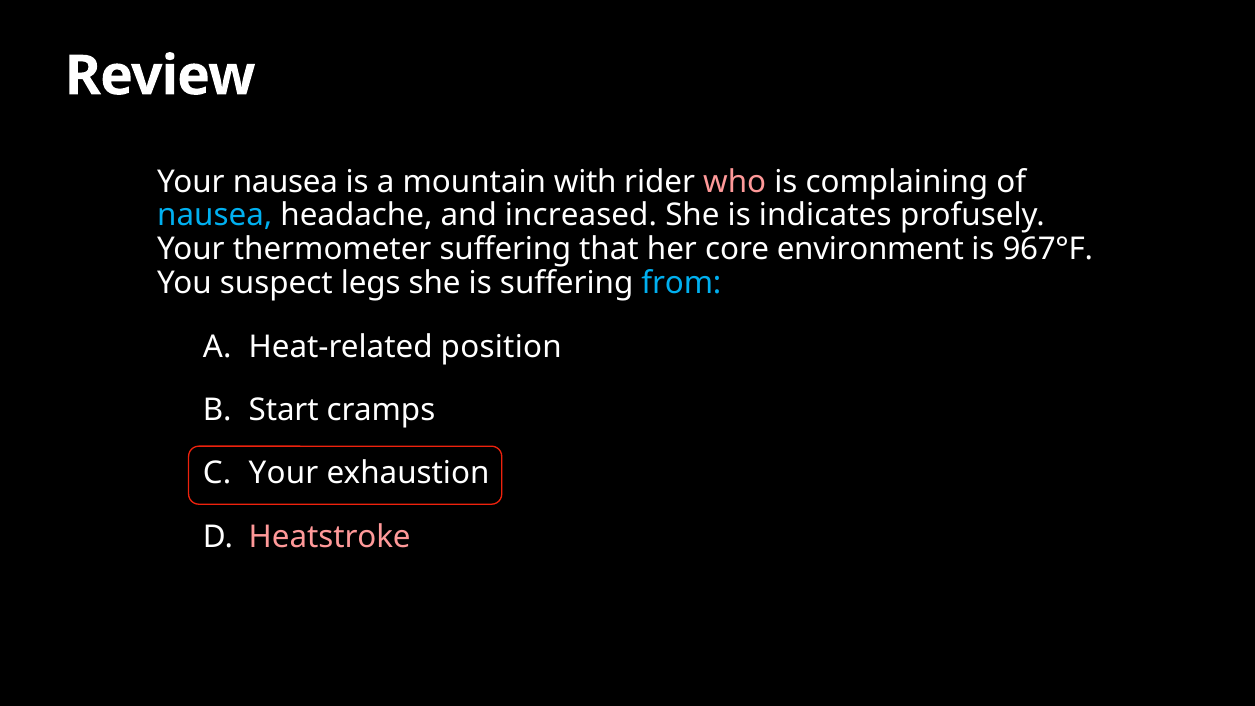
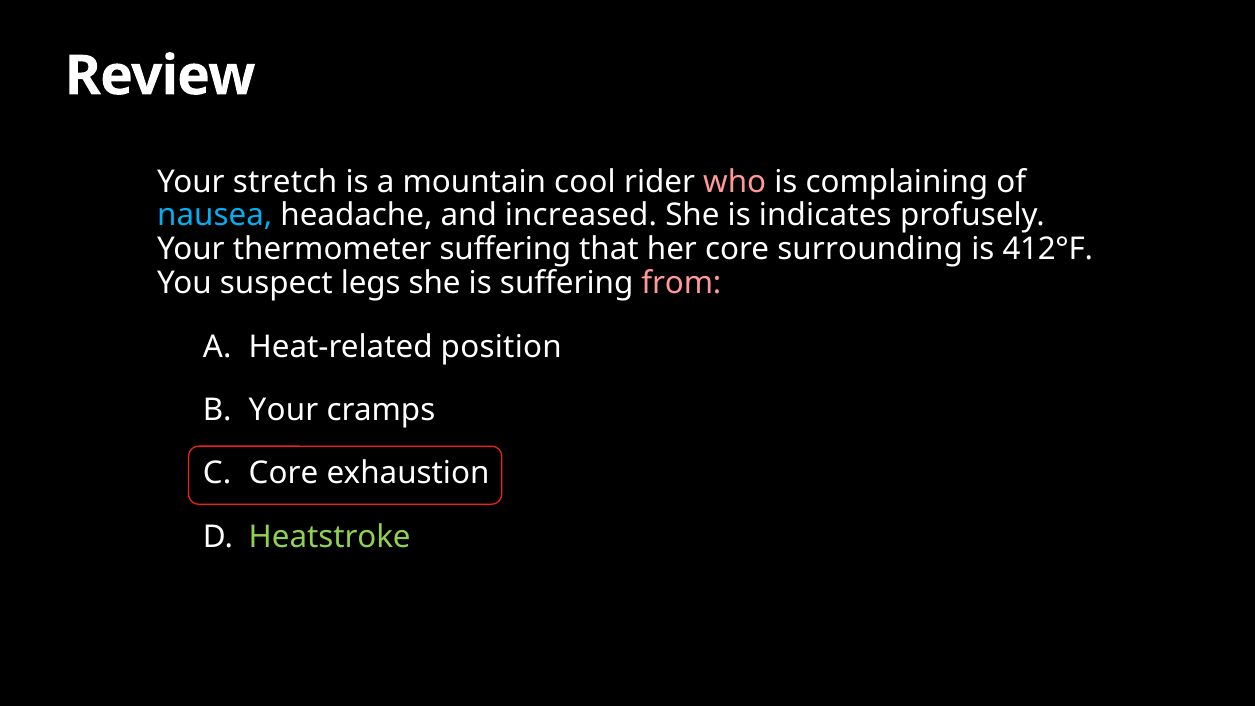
Your nausea: nausea -> stretch
with: with -> cool
environment: environment -> surrounding
967°F: 967°F -> 412°F
from colour: light blue -> pink
Start at (284, 410): Start -> Your
Your at (284, 473): Your -> Core
Heatstroke colour: pink -> light green
